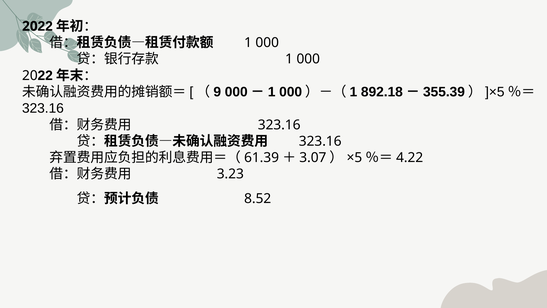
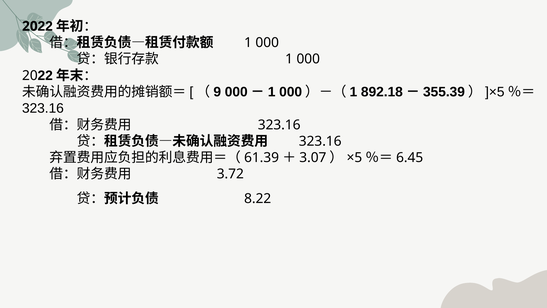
4.22: 4.22 -> 6.45
3.23: 3.23 -> 3.72
8.52: 8.52 -> 8.22
